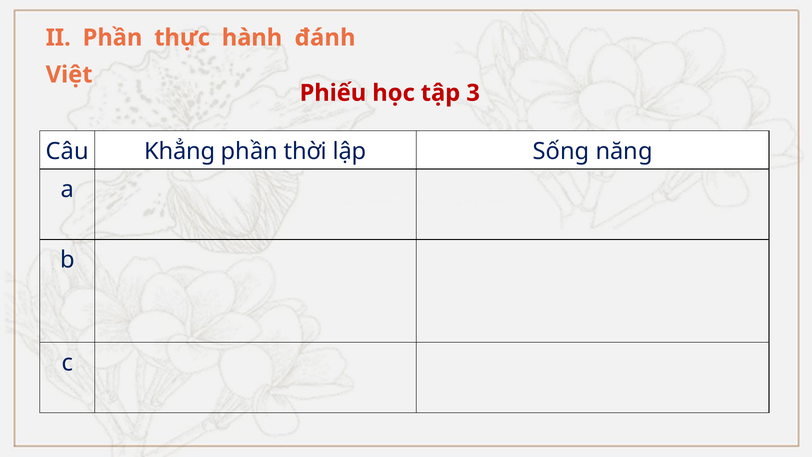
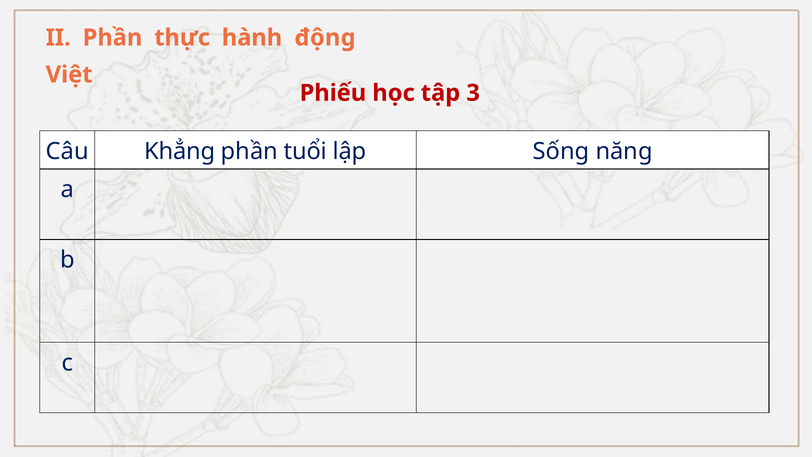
đánh: đánh -> động
thời: thời -> tuổi
